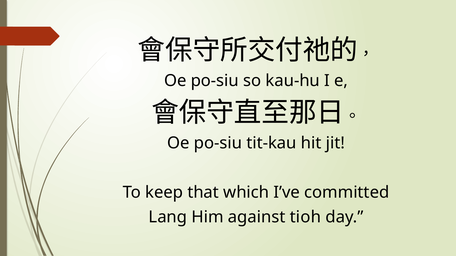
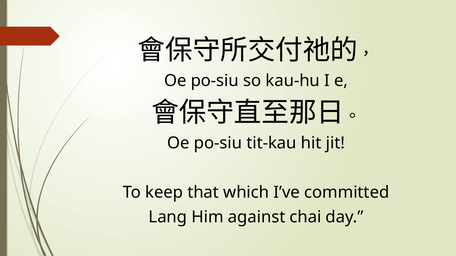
tioh: tioh -> chai
